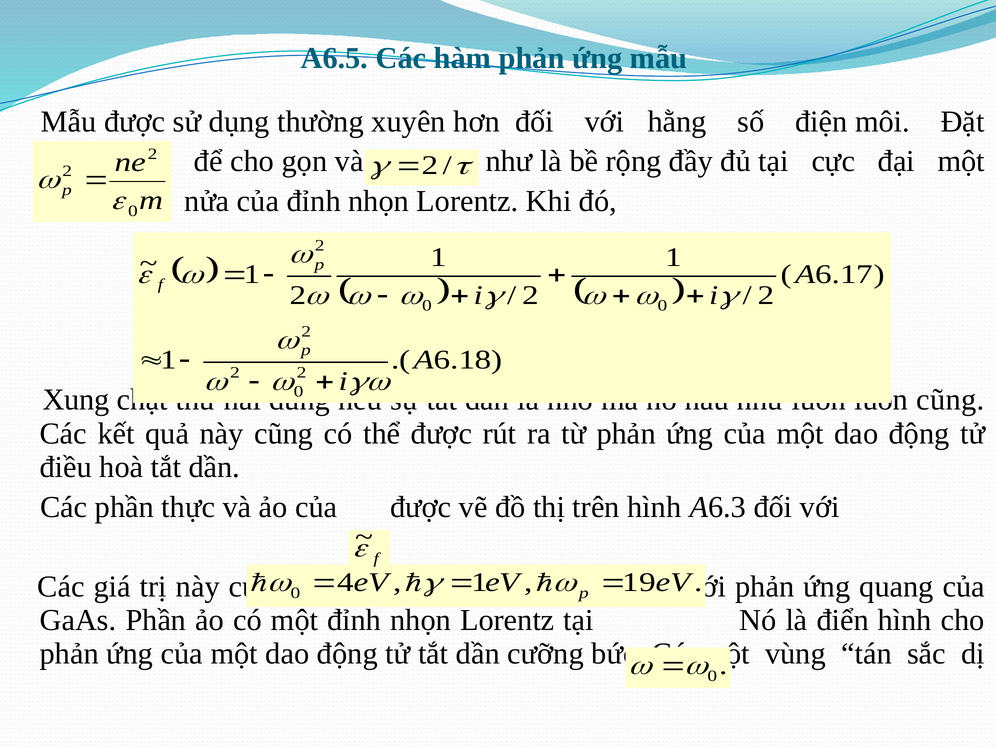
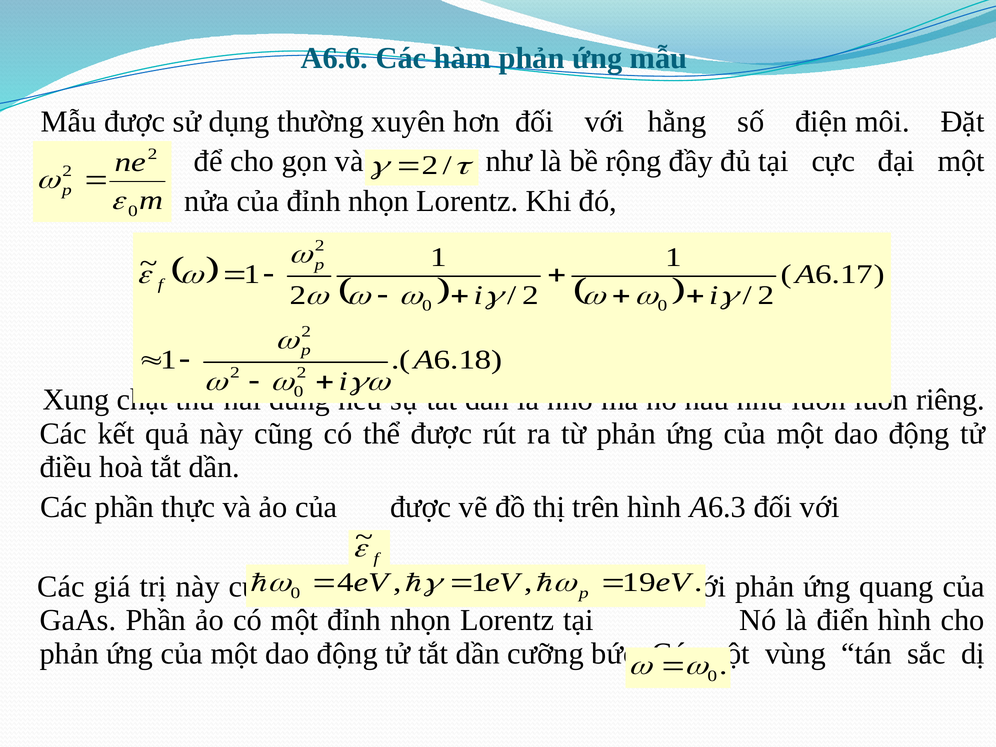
A6.5: A6.5 -> A6.6
cũng at (950, 400): cũng -> riêng
